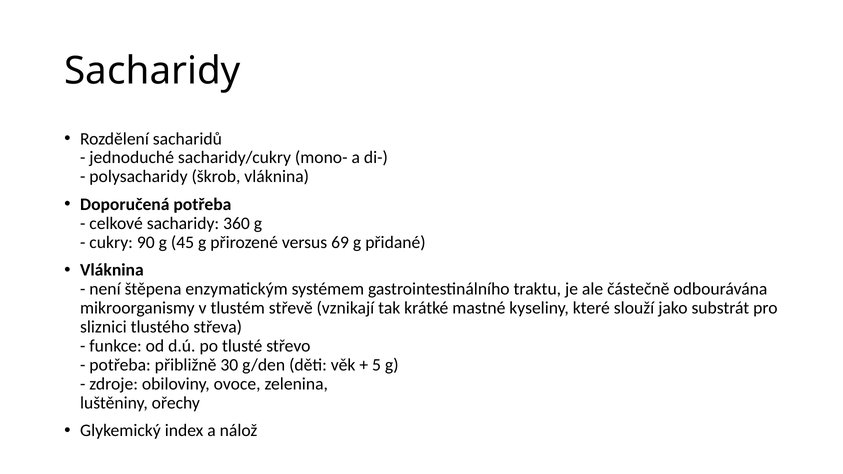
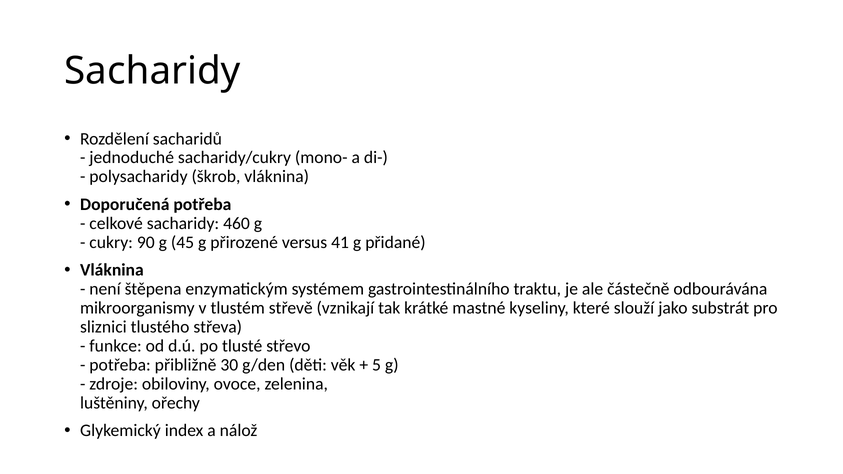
360: 360 -> 460
69: 69 -> 41
